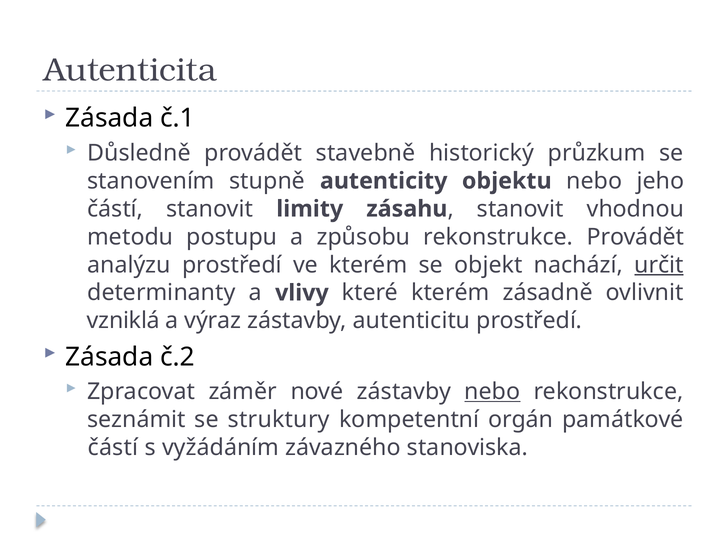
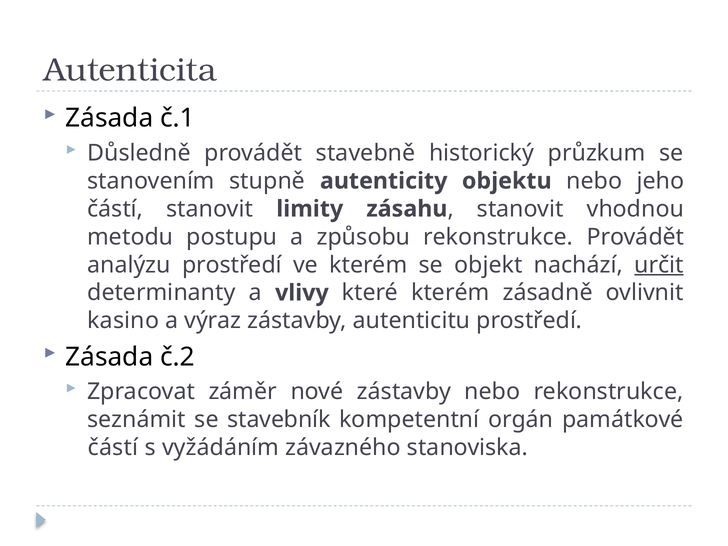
vzniklá: vzniklá -> kasino
nebo at (492, 391) underline: present -> none
struktury: struktury -> stavebník
